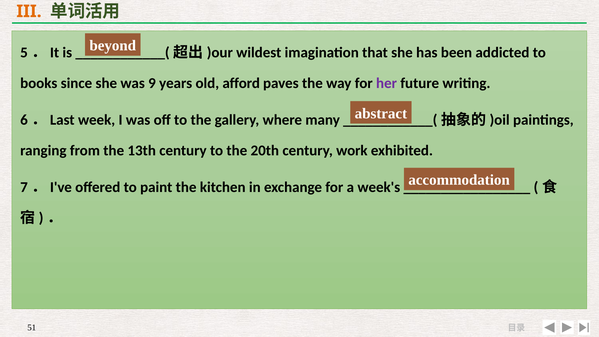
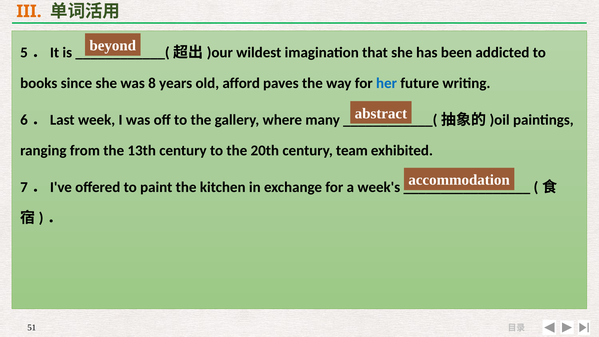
9: 9 -> 8
her colour: purple -> blue
work: work -> team
